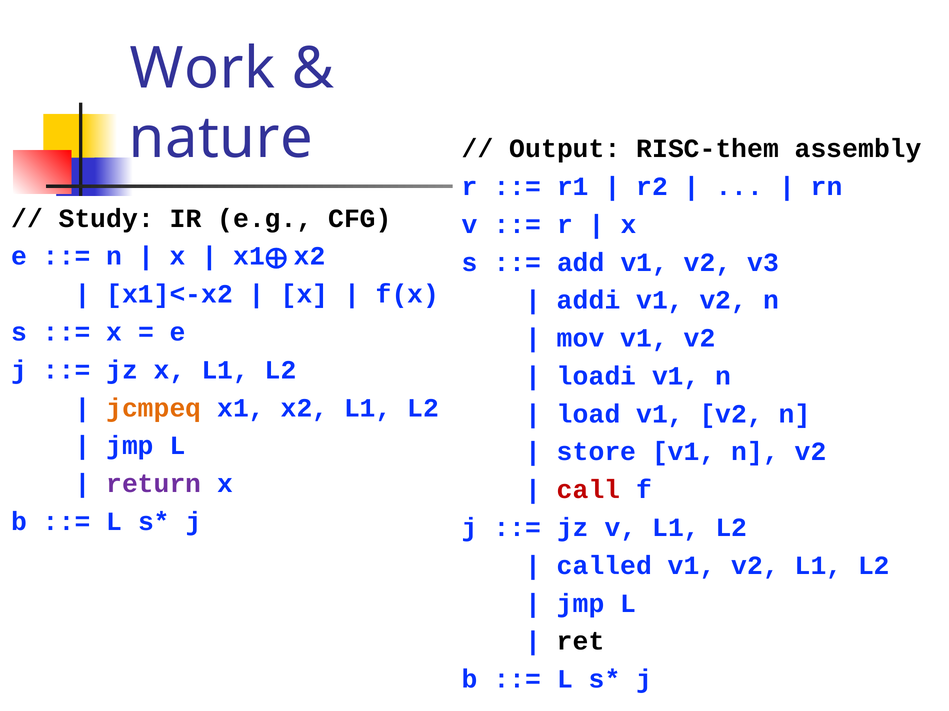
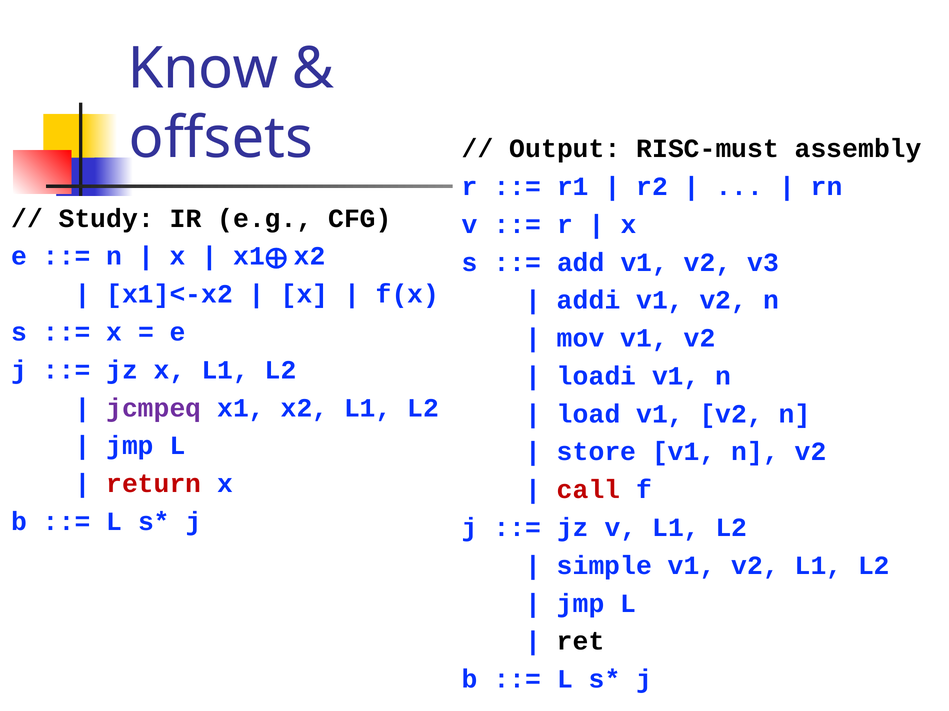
Work: Work -> Know
nature: nature -> offsets
RISC-them: RISC-them -> RISC-must
jcmpeq colour: orange -> purple
return colour: purple -> red
called: called -> simple
